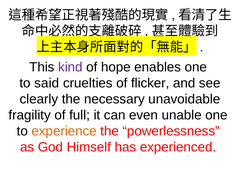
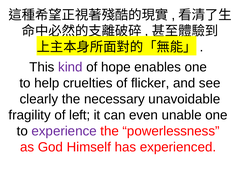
said: said -> help
full: full -> left
experience colour: orange -> purple
